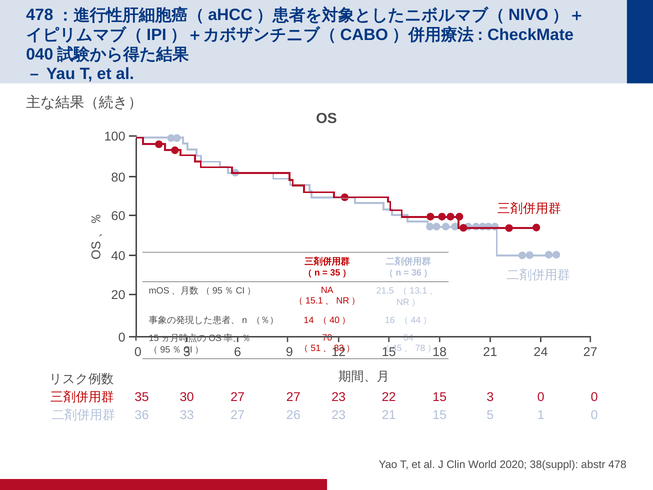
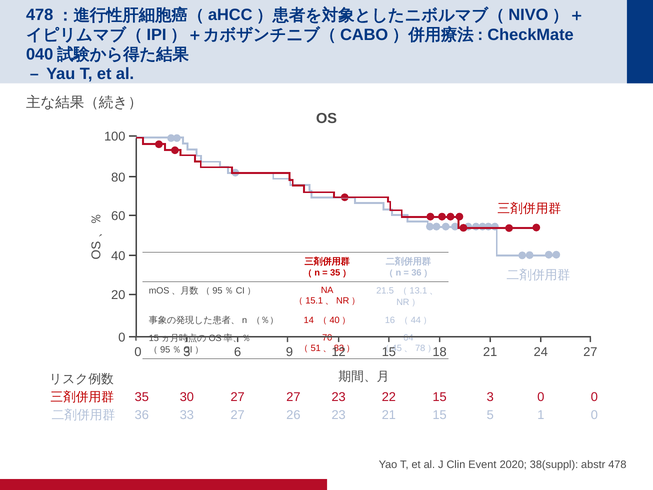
World: World -> Event
